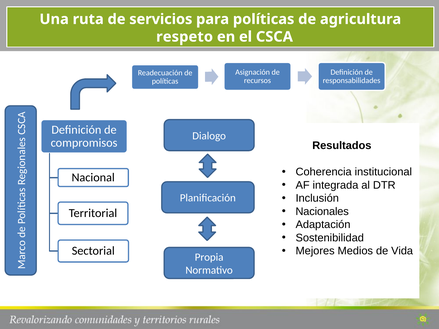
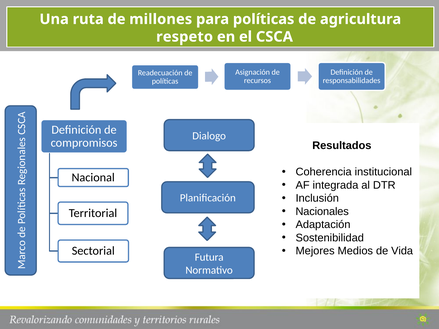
servicios: servicios -> millones
Propia: Propia -> Futura
